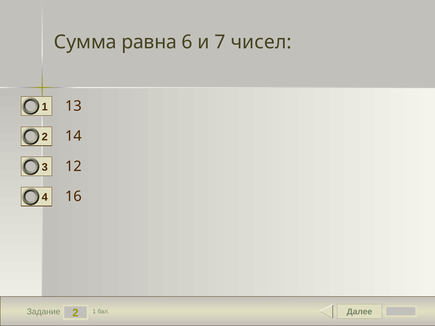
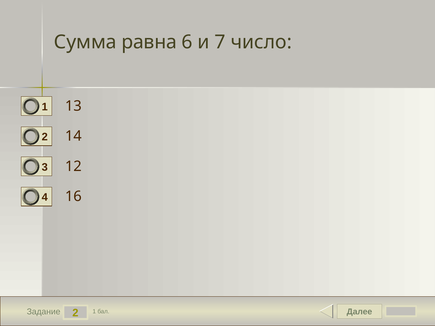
чисел: чисел -> число
